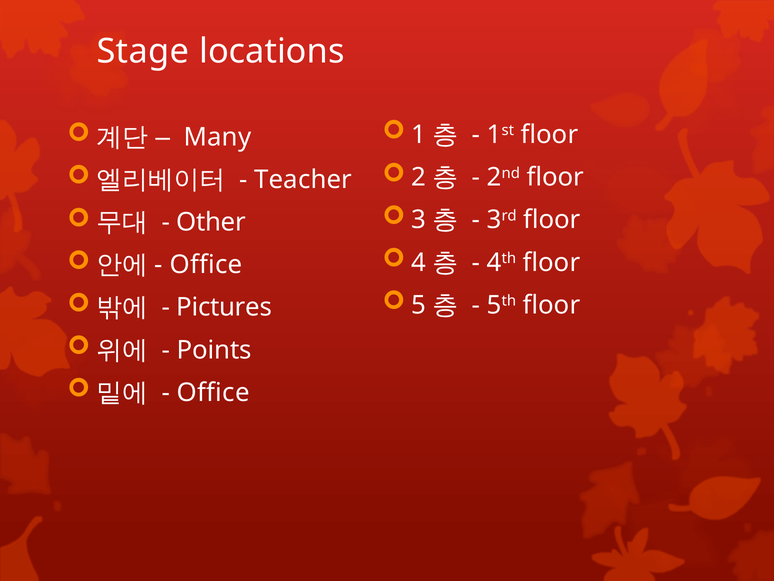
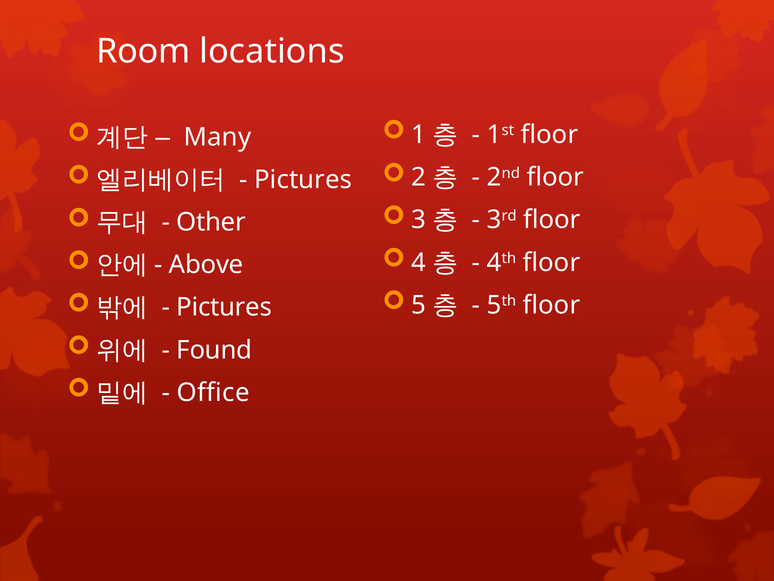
Stage: Stage -> Room
Teacher at (303, 179): Teacher -> Pictures
Office at (206, 265): Office -> Above
Points: Points -> Found
